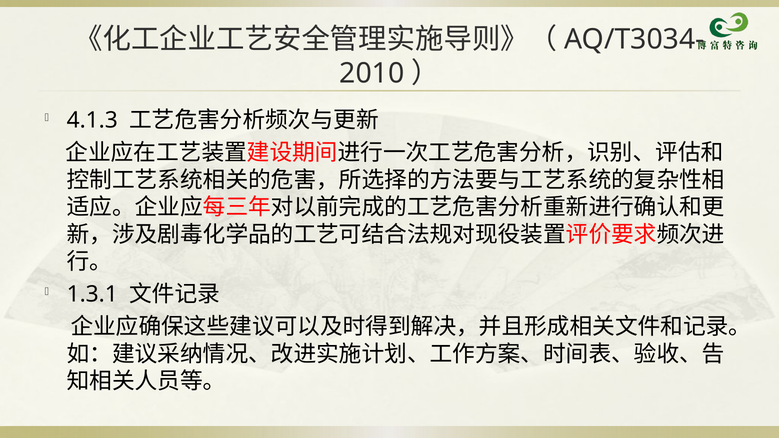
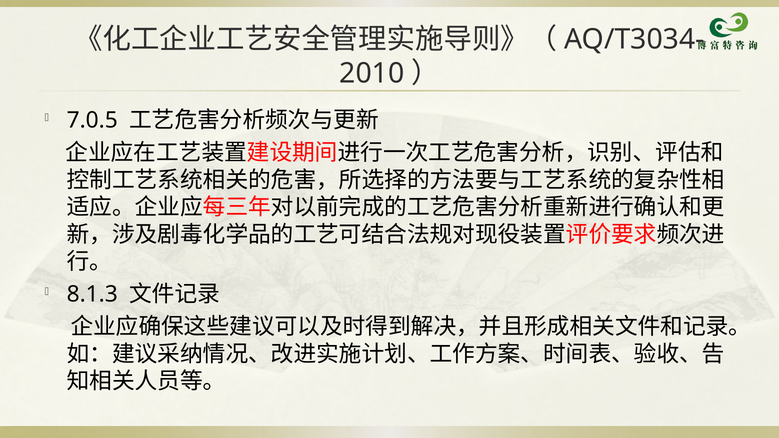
4.1.3: 4.1.3 -> 7.0.5
1.3.1: 1.3.1 -> 8.1.3
